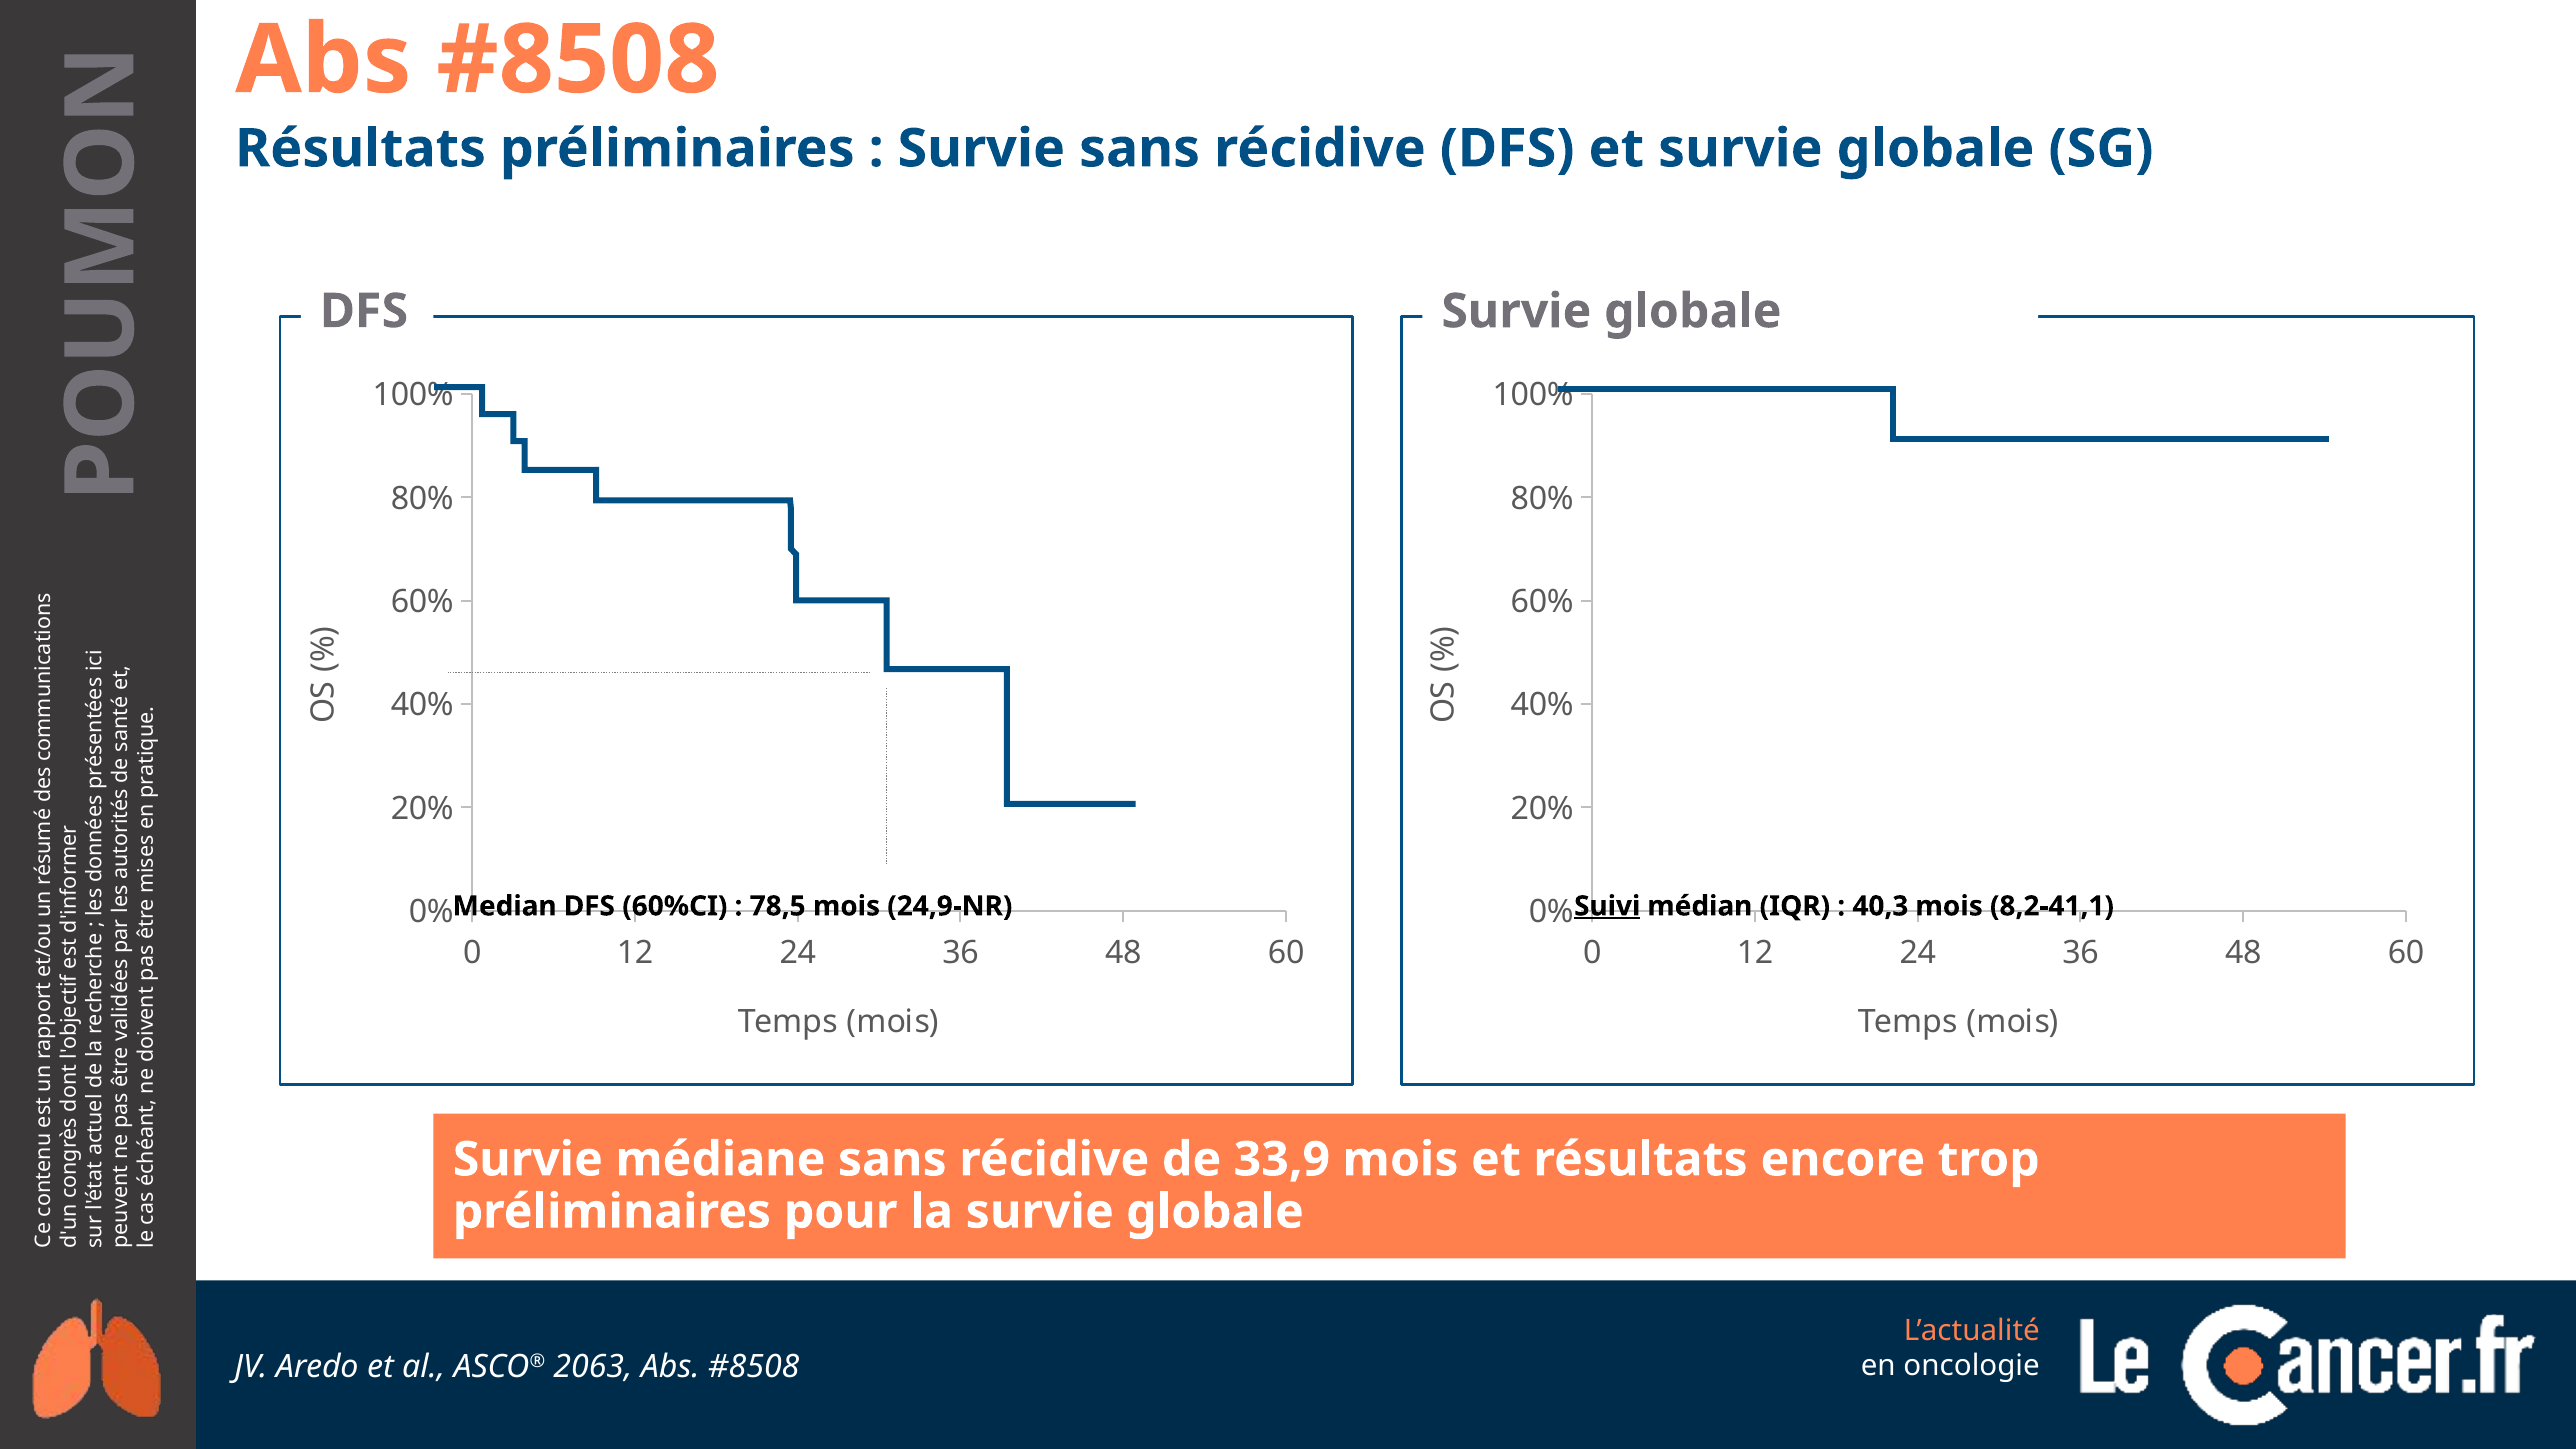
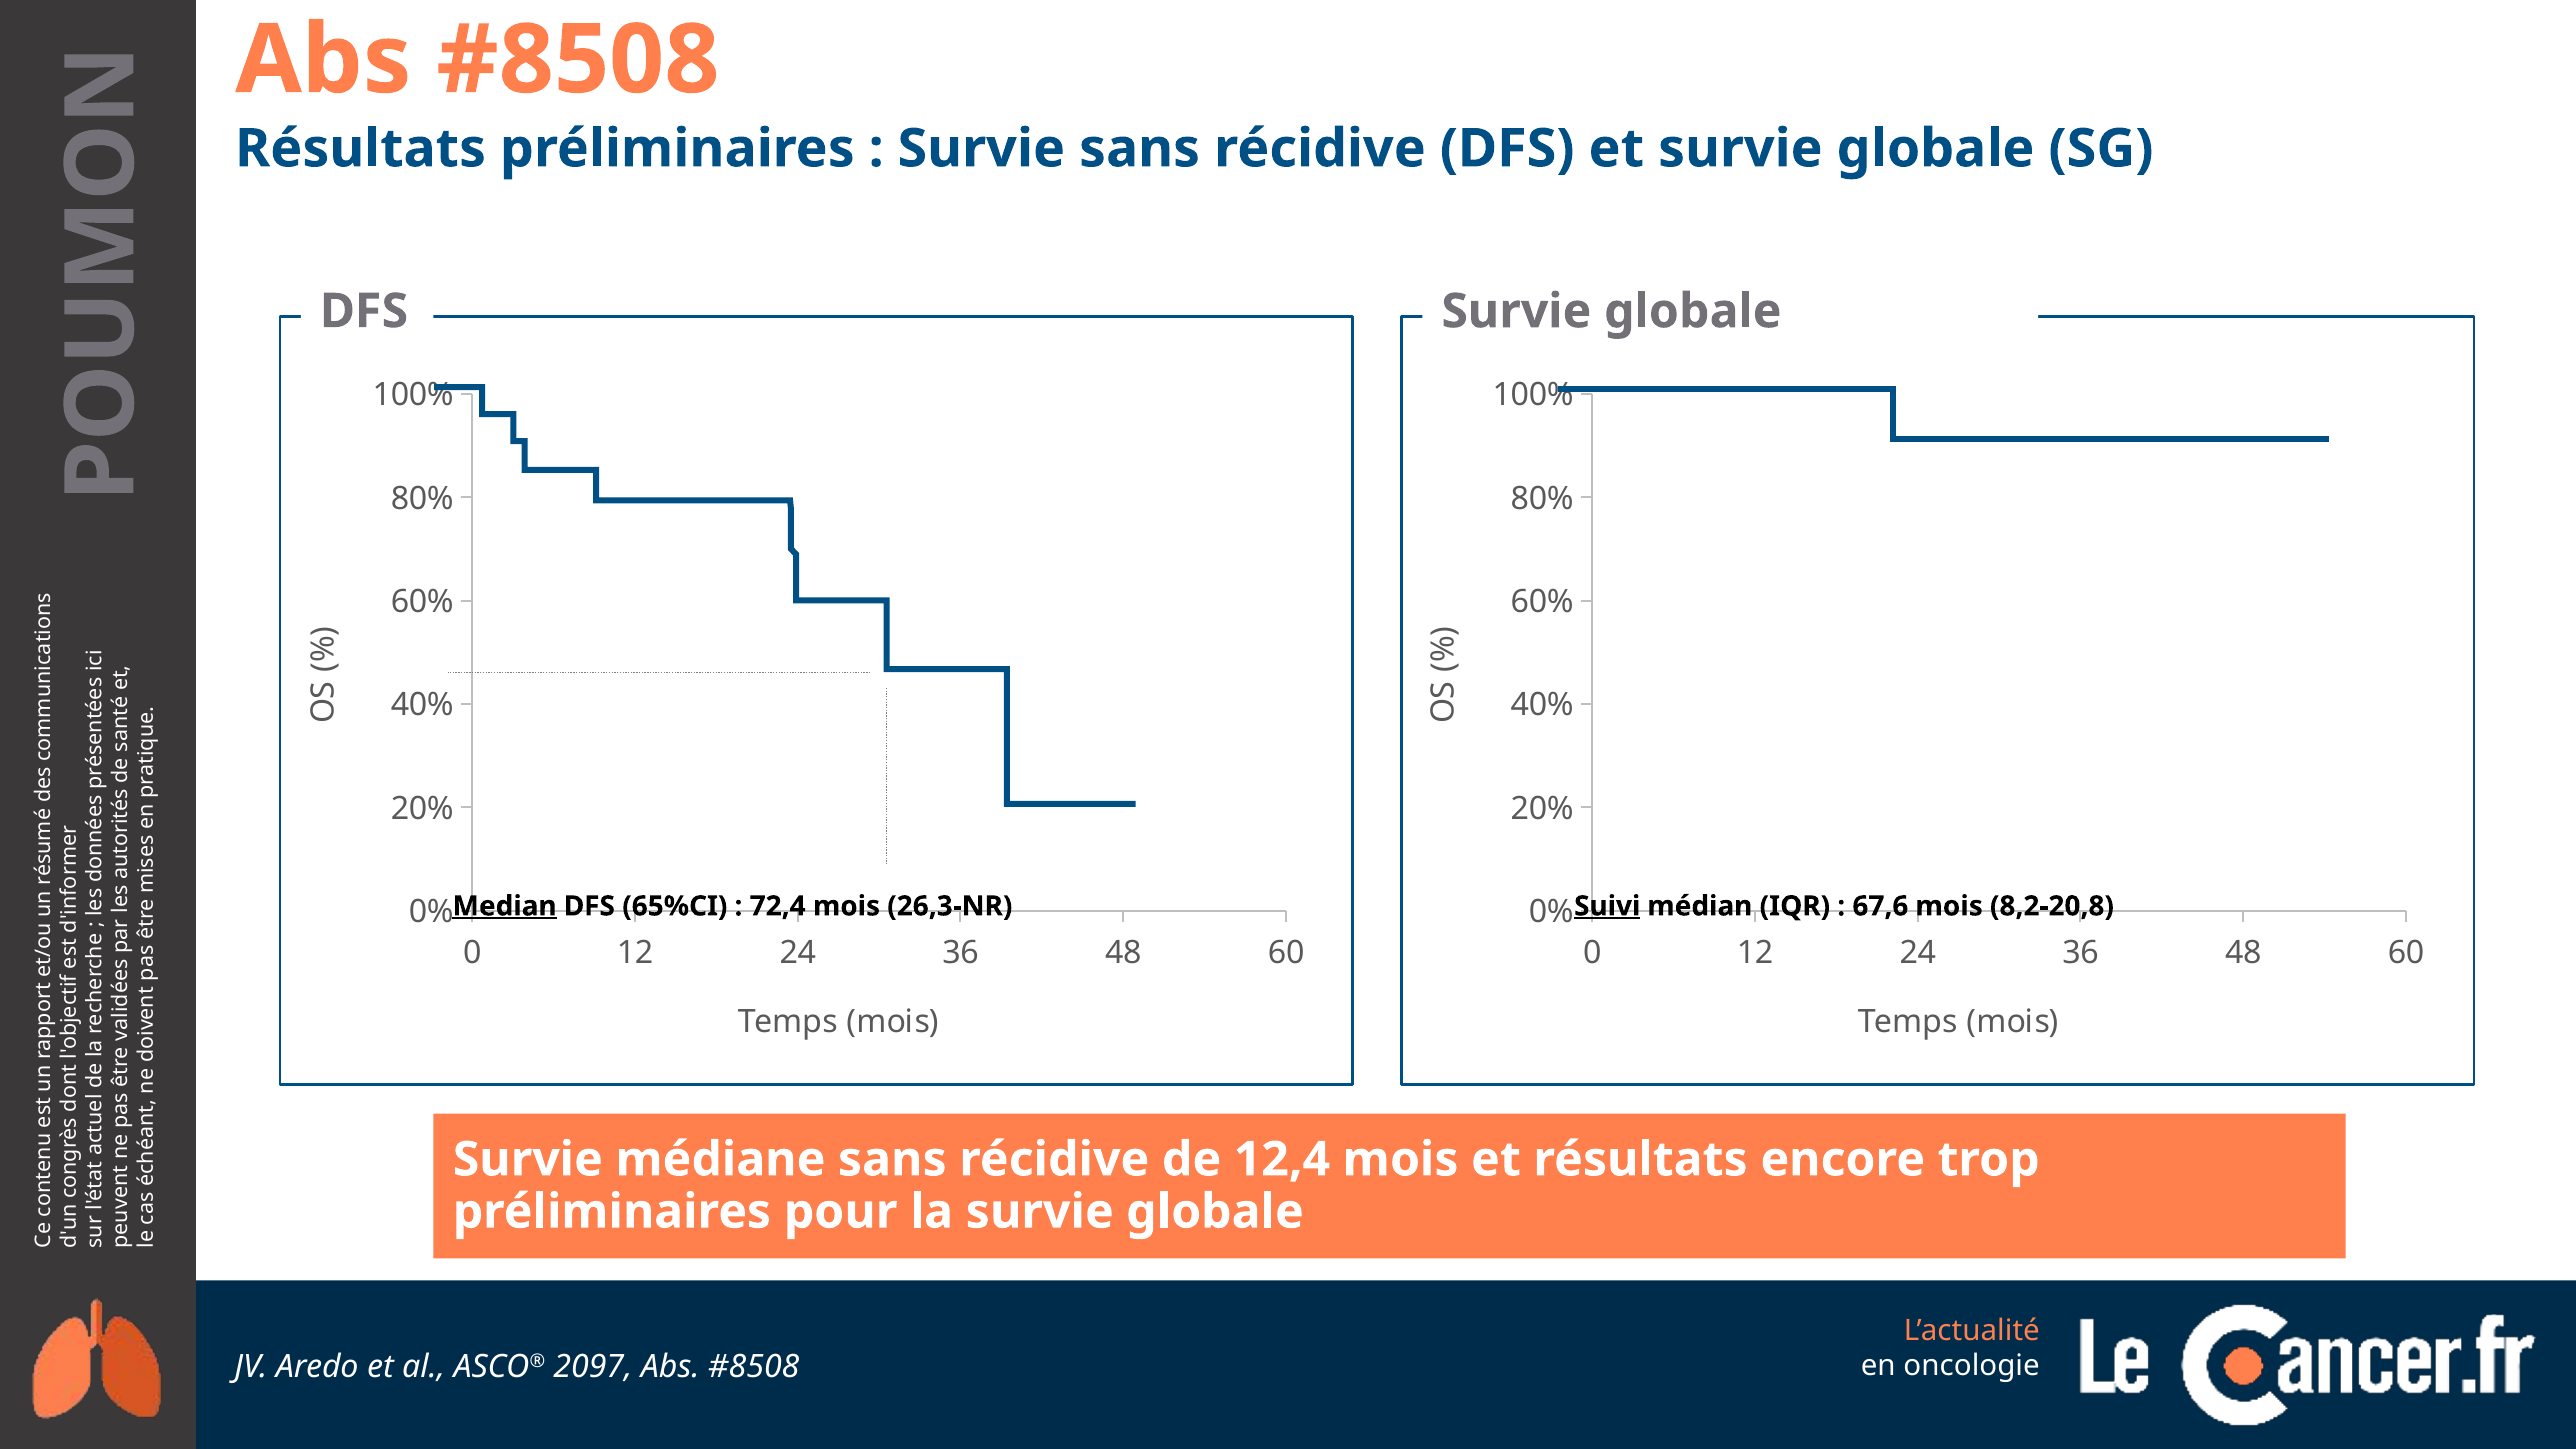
Median underline: none -> present
60%CI: 60%CI -> 65%CI
78,5: 78,5 -> 72,4
24,9-NR: 24,9-NR -> 26,3-NR
40,3: 40,3 -> 67,6
8,2-41,1: 8,2-41,1 -> 8,2-20,8
33,9: 33,9 -> 12,4
2063: 2063 -> 2097
